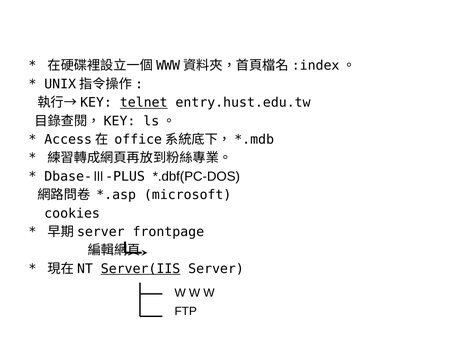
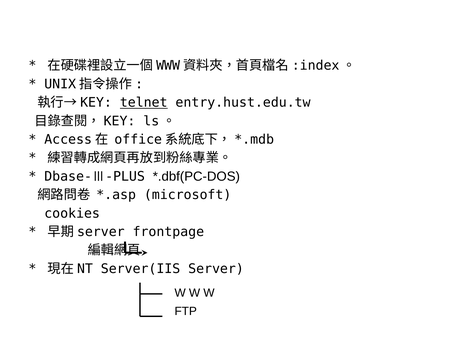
Server(IIS underline: present -> none
